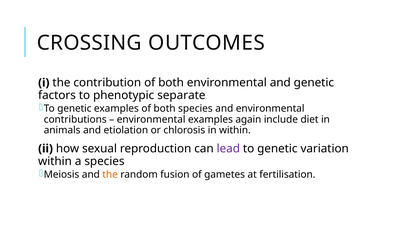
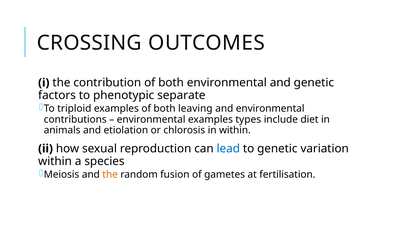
genetic at (74, 109): genetic -> triploid
both species: species -> leaving
again: again -> types
lead colour: purple -> blue
